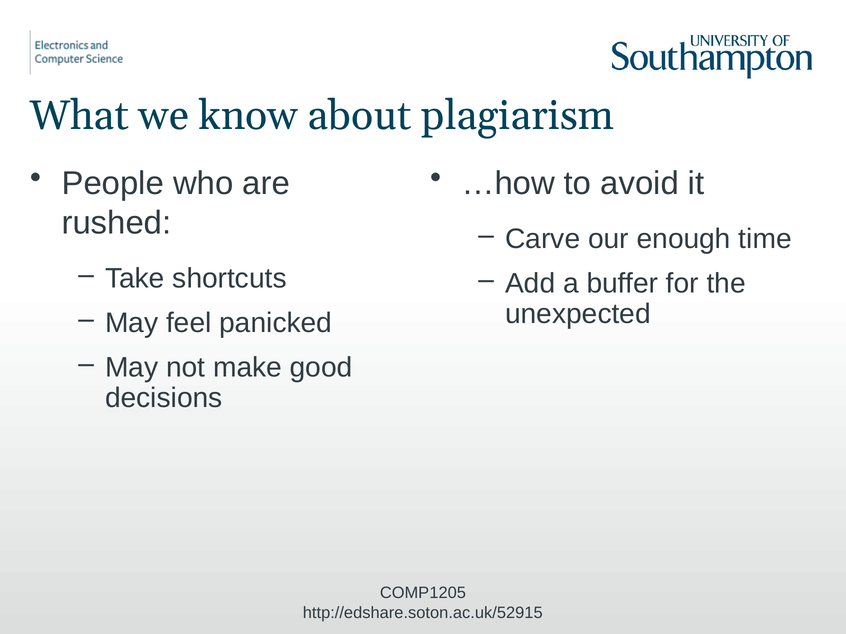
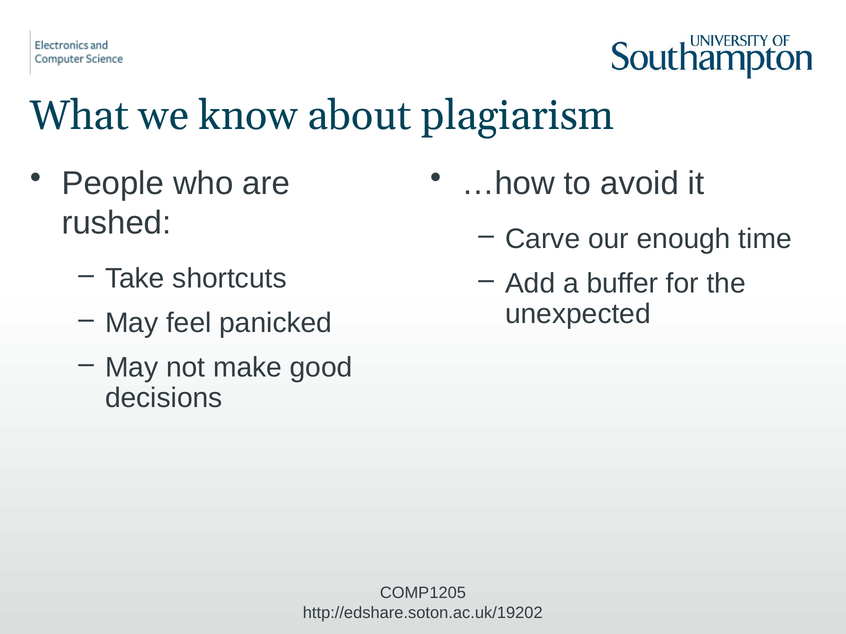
http://edshare.soton.ac.uk/52915: http://edshare.soton.ac.uk/52915 -> http://edshare.soton.ac.uk/19202
